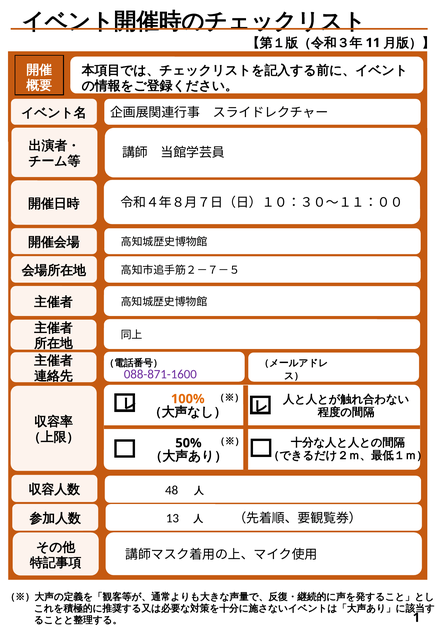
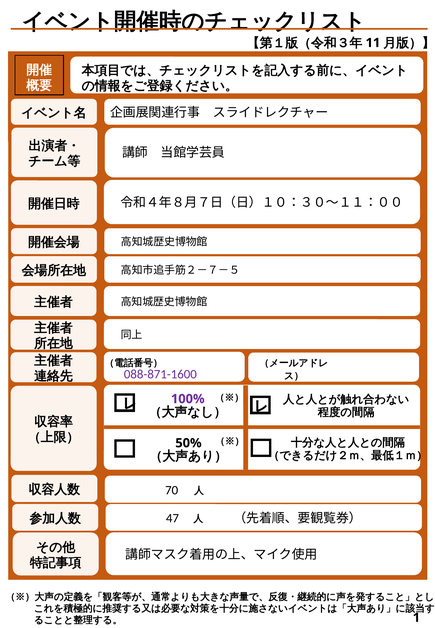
100% colour: orange -> purple
48: 48 -> 70
13: 13 -> 47
